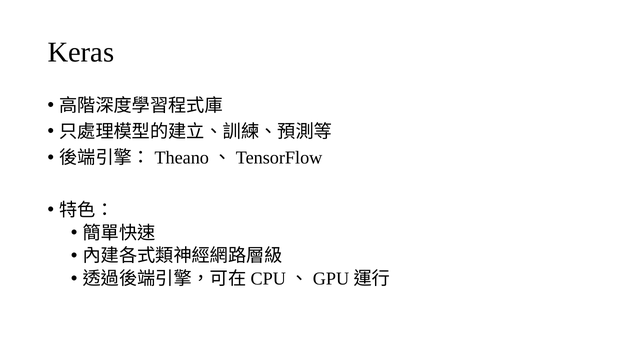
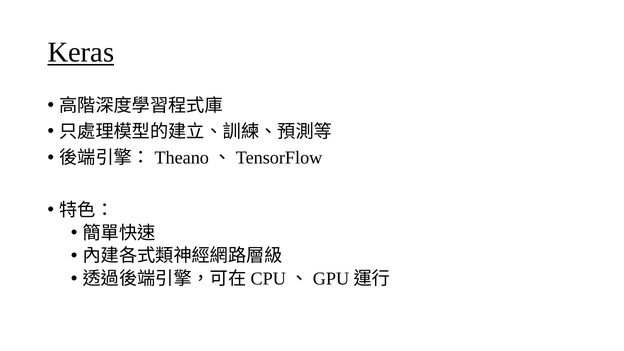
Keras underline: none -> present
